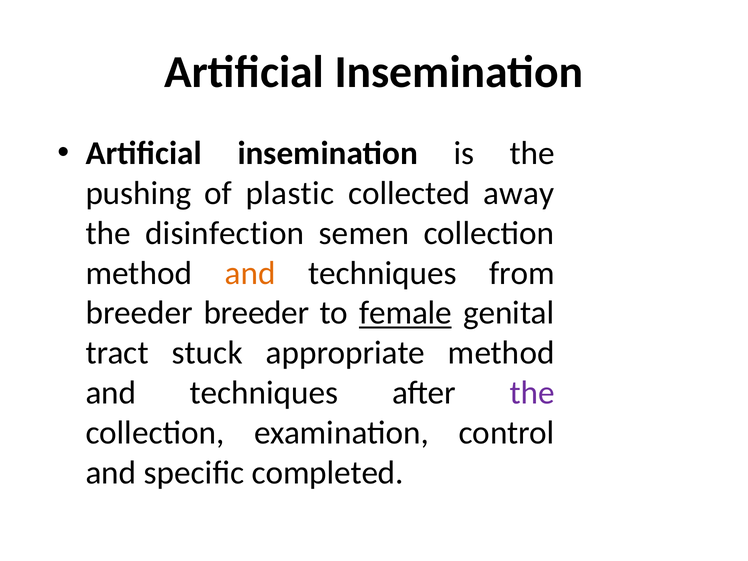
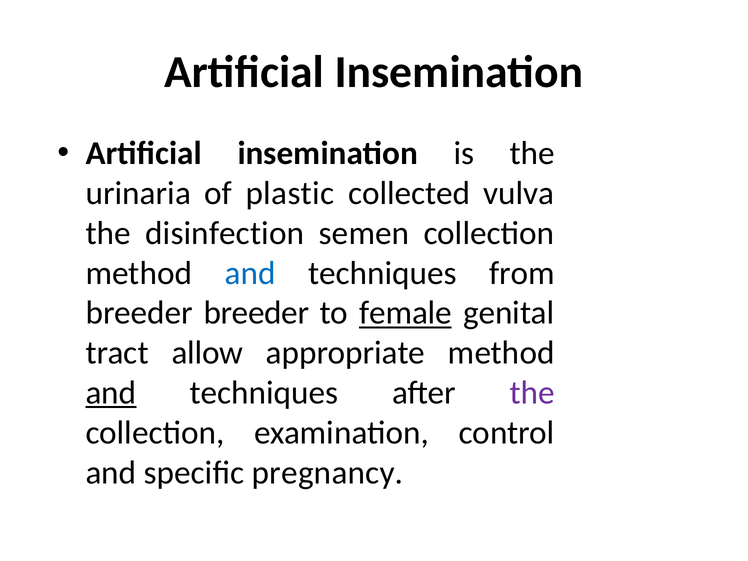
pushing: pushing -> urinaria
away: away -> vulva
and at (250, 273) colour: orange -> blue
stuck: stuck -> allow
and at (111, 393) underline: none -> present
completed: completed -> pregnancy
